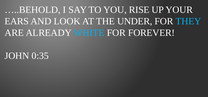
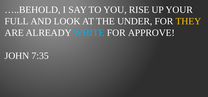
EARS: EARS -> FULL
THEY colour: light blue -> yellow
FOREVER: FOREVER -> APPROVE
0:35: 0:35 -> 7:35
